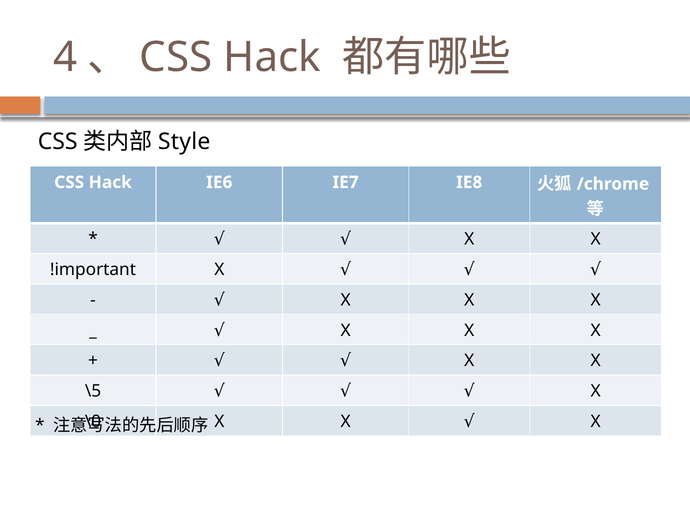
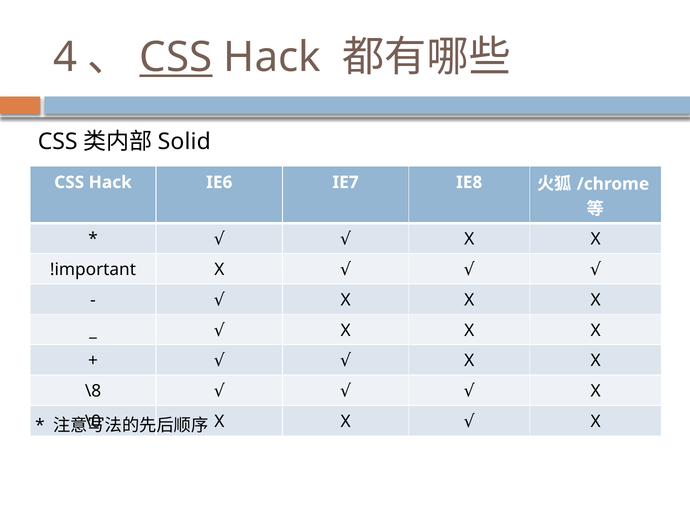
CSS at (176, 58) underline: none -> present
Style: Style -> Solid
\5: \5 -> \8
